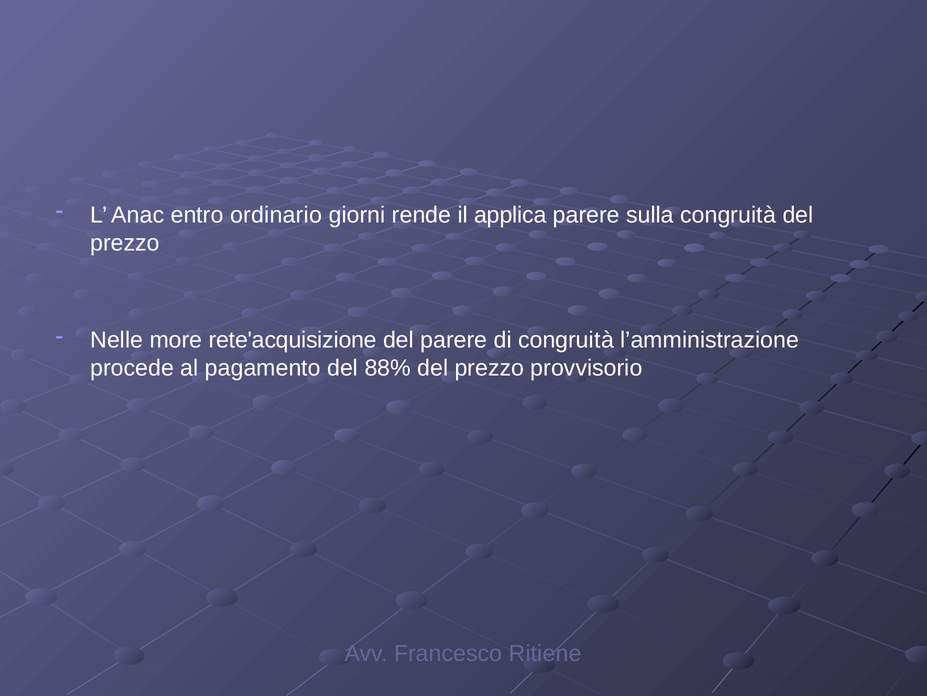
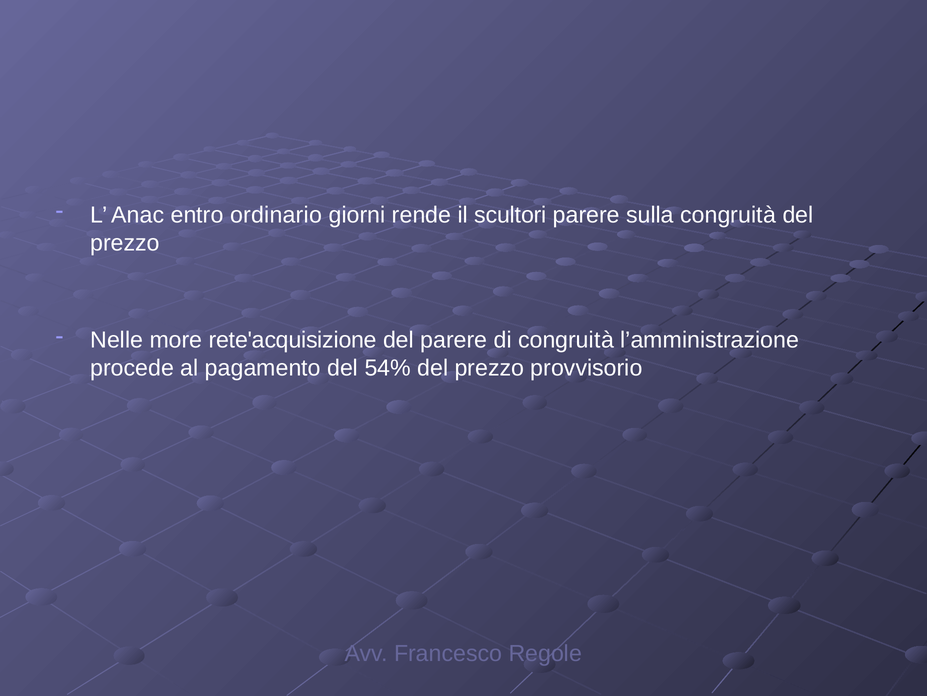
applica: applica -> scultori
88%: 88% -> 54%
Ritiene: Ritiene -> Regole
